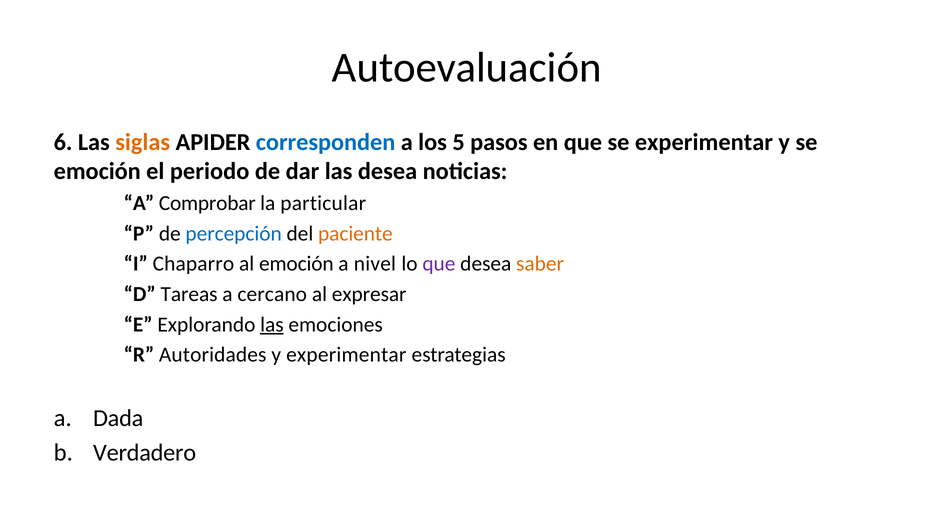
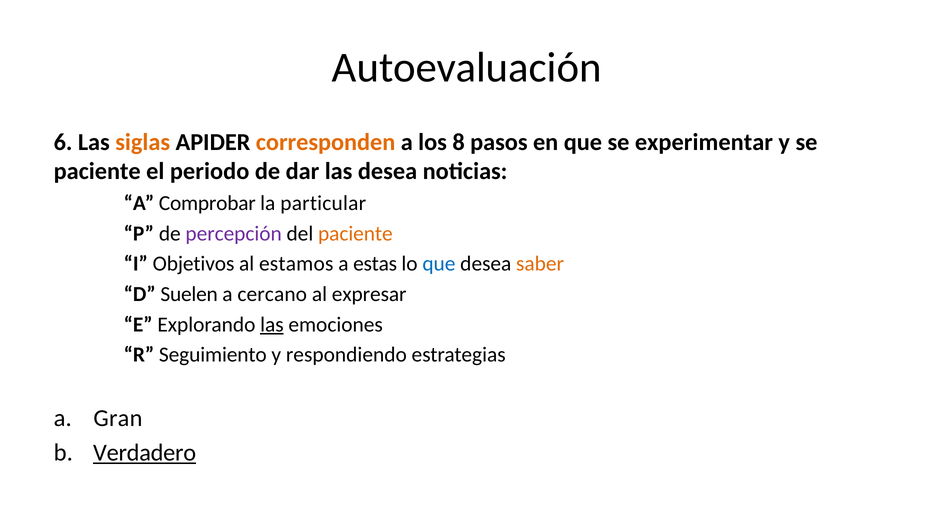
corresponden colour: blue -> orange
5: 5 -> 8
emoción at (97, 172): emoción -> paciente
percepción colour: blue -> purple
Chaparro: Chaparro -> Objetivos
al emoción: emoción -> estamos
nivel: nivel -> estas
que at (439, 264) colour: purple -> blue
Tareas: Tareas -> Suelen
Autoridades: Autoridades -> Seguimiento
y experimentar: experimentar -> respondiendo
Dada: Dada -> Gran
Verdadero underline: none -> present
